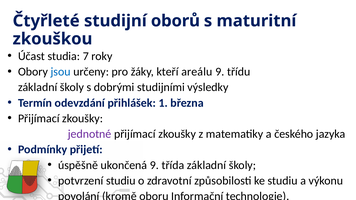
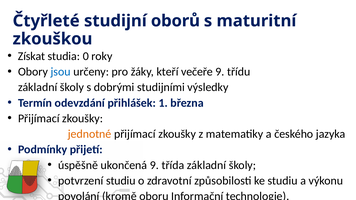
Účast: Účast -> Získat
7: 7 -> 0
areálu: areálu -> večeře
jednotné colour: purple -> orange
